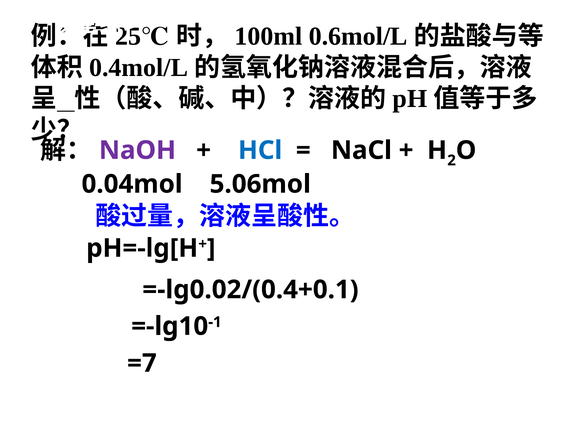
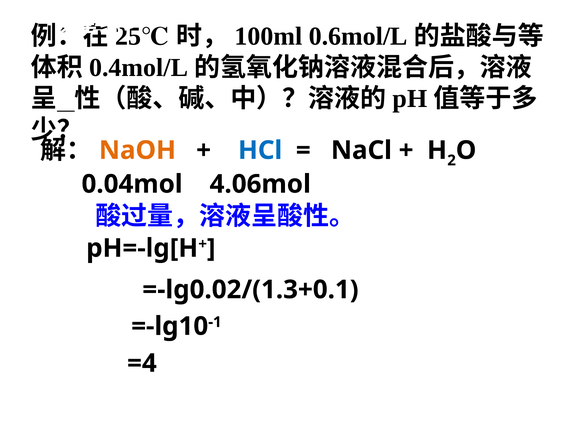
NaOH colour: purple -> orange
5.06mol: 5.06mol -> 4.06mol
=-lg0.02/(0.4+0.1: =-lg0.02/(0.4+0.1 -> =-lg0.02/(1.3+0.1
=7: =7 -> =4
